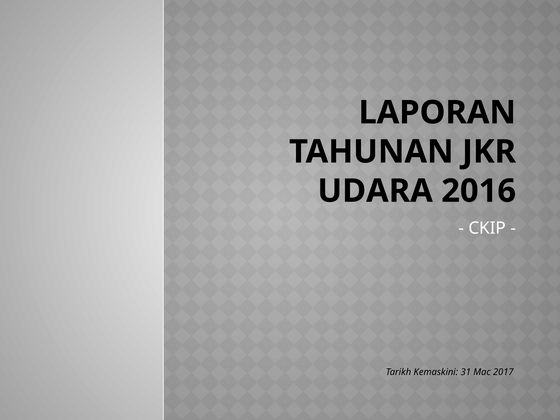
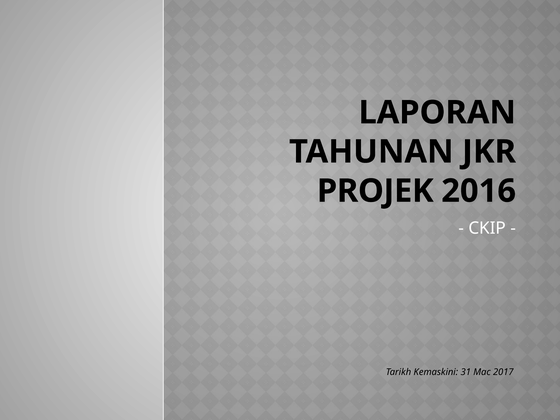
UDARA: UDARA -> PROJEK
